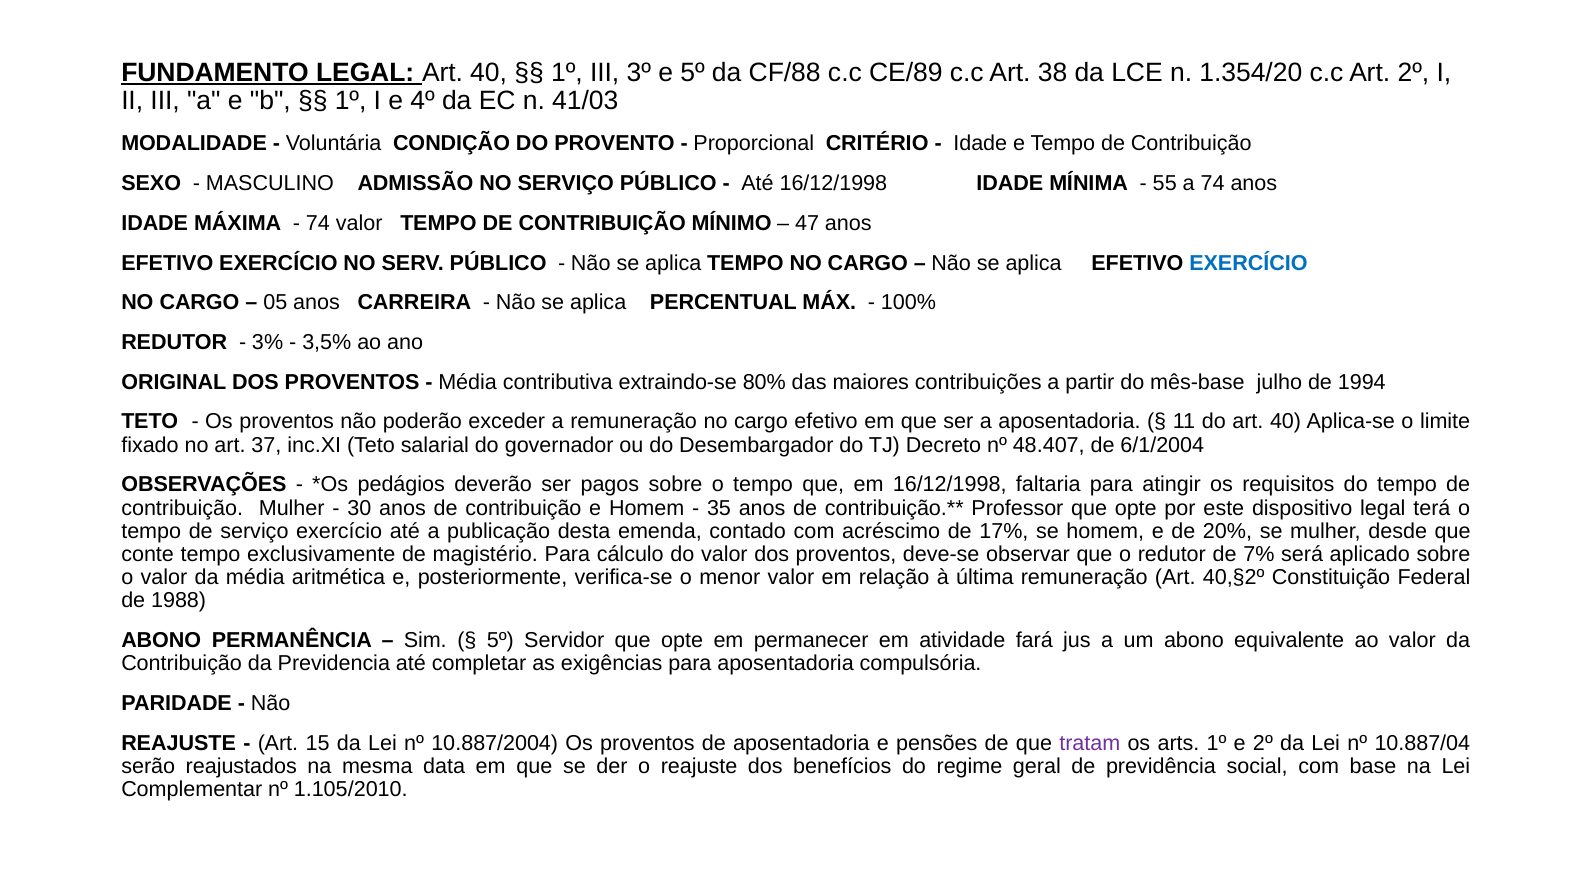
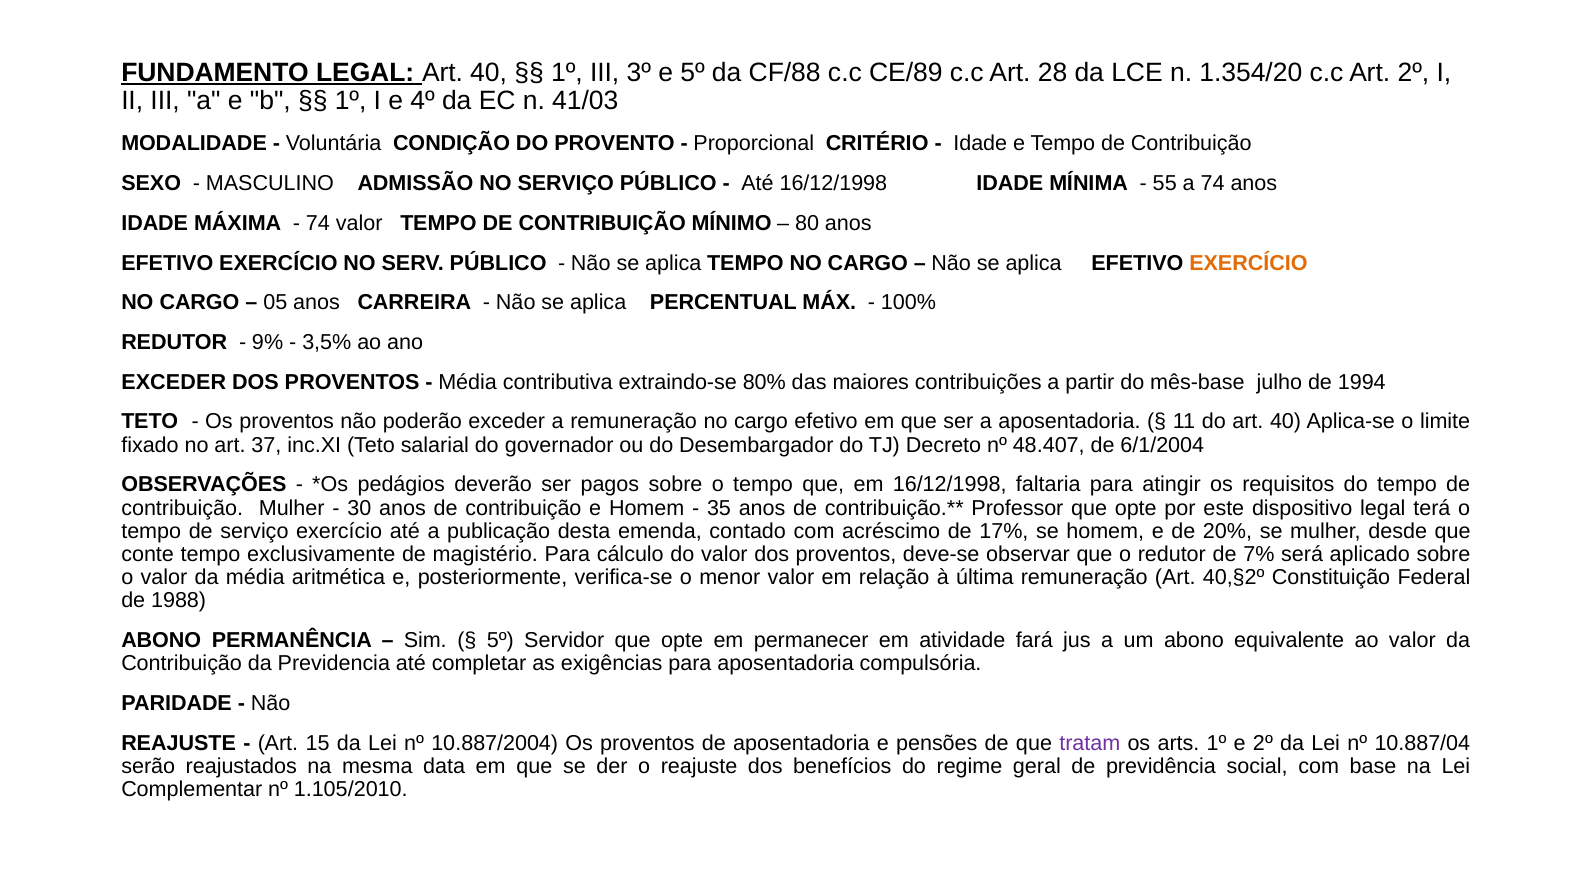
38: 38 -> 28
47: 47 -> 80
EXERCÍCIO at (1248, 263) colour: blue -> orange
3%: 3% -> 9%
ORIGINAL at (174, 382): ORIGINAL -> EXCEDER
